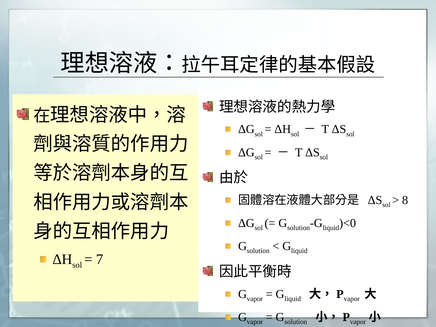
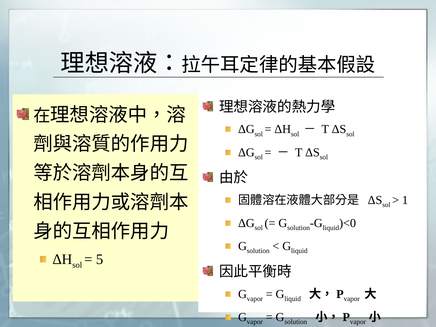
8: 8 -> 1
7: 7 -> 5
